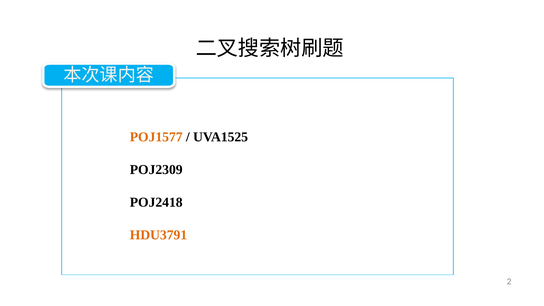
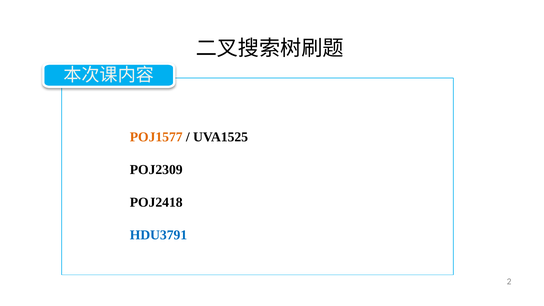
HDU3791 colour: orange -> blue
